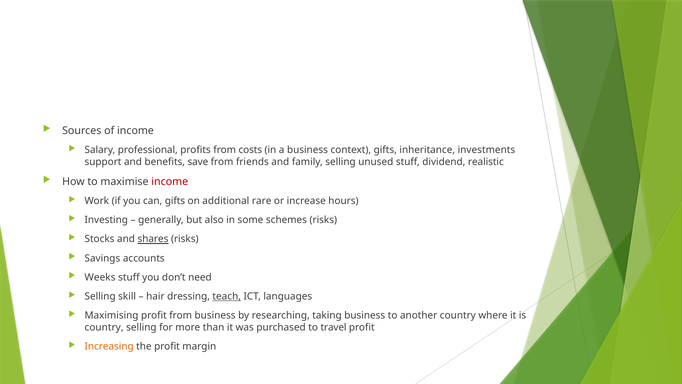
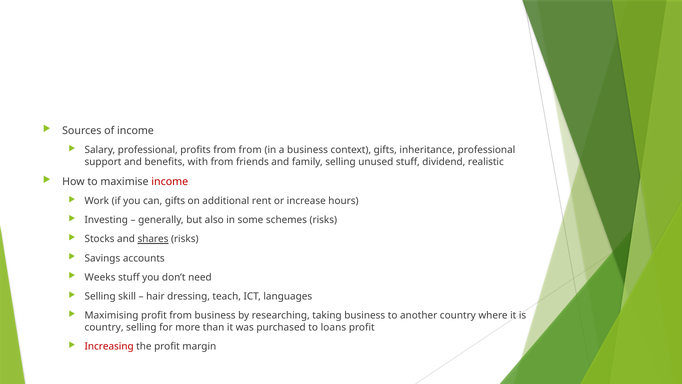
from costs: costs -> from
inheritance investments: investments -> professional
save: save -> with
rare: rare -> rent
teach underline: present -> none
travel: travel -> loans
Increasing colour: orange -> red
